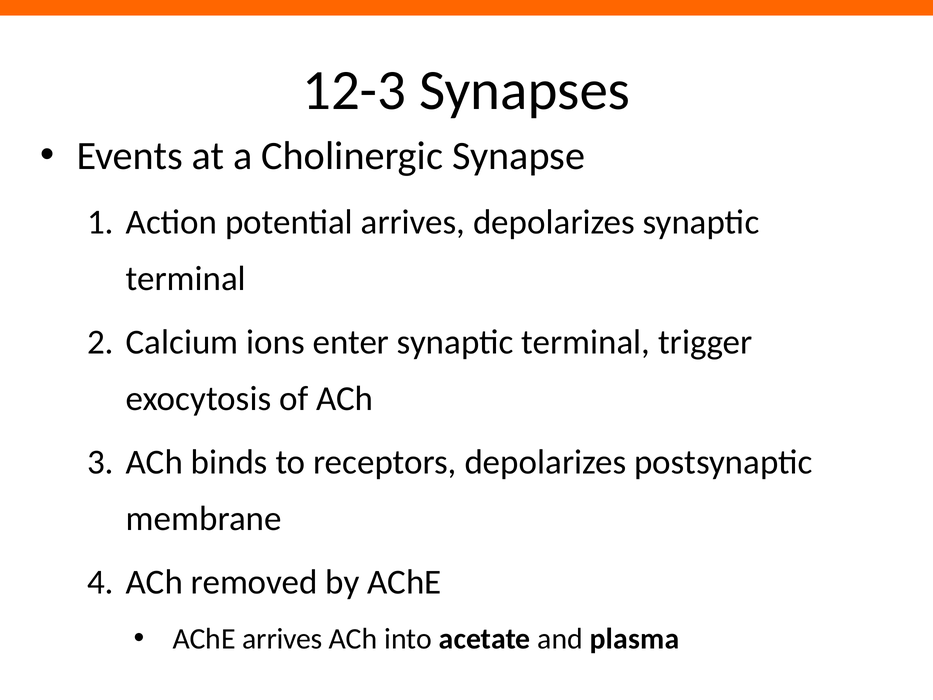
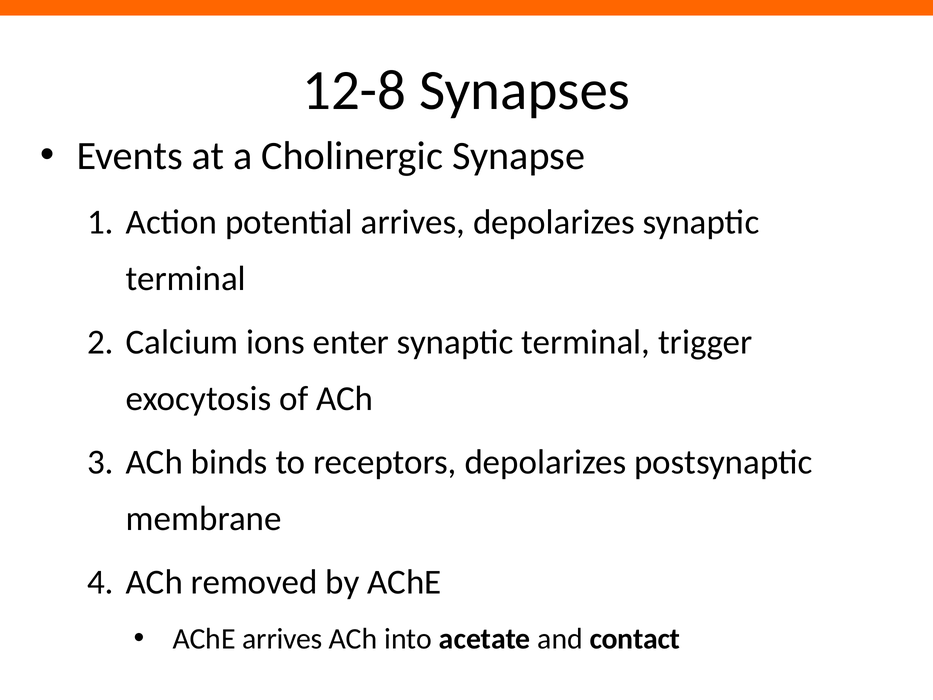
12-3: 12-3 -> 12-8
plasma: plasma -> contact
